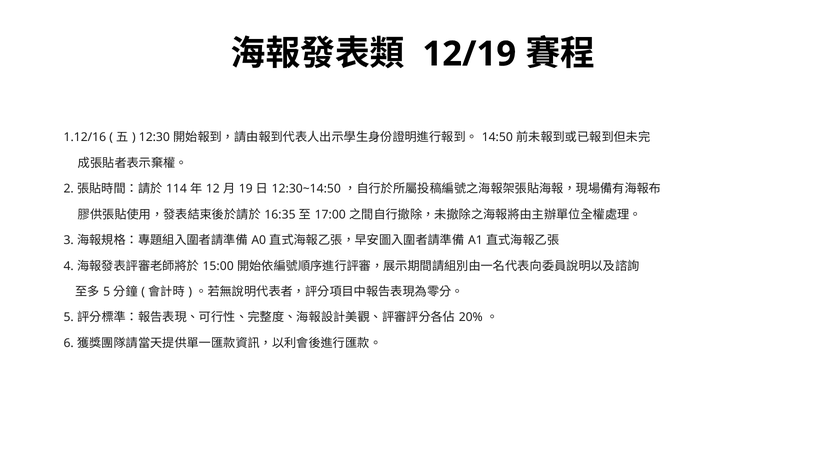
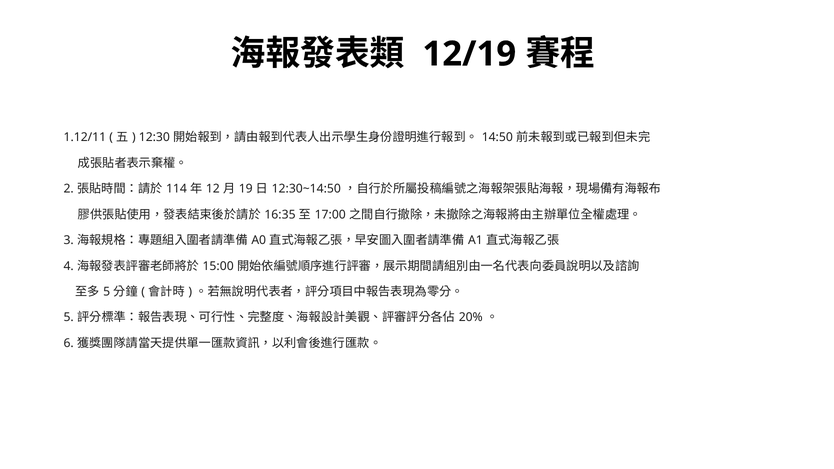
1.12/16: 1.12/16 -> 1.12/11
